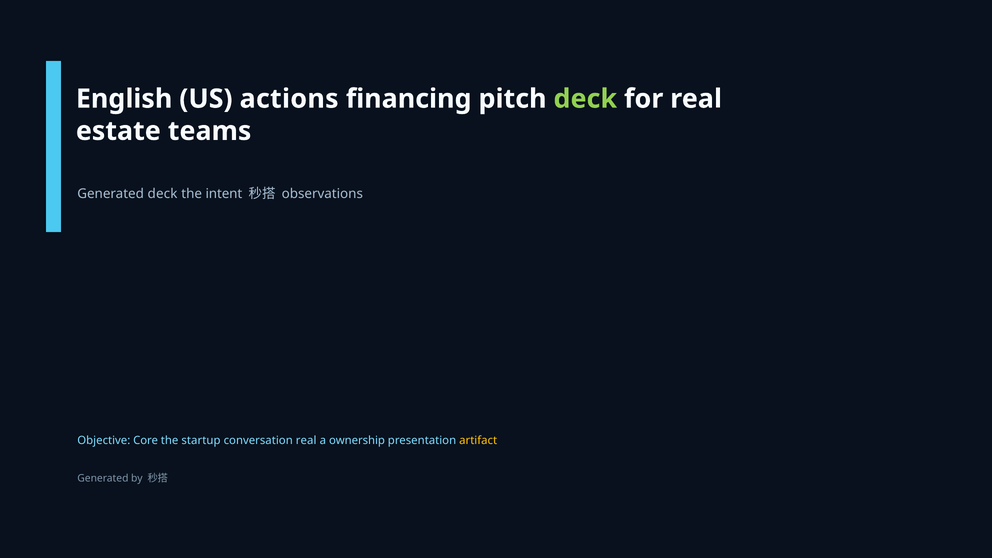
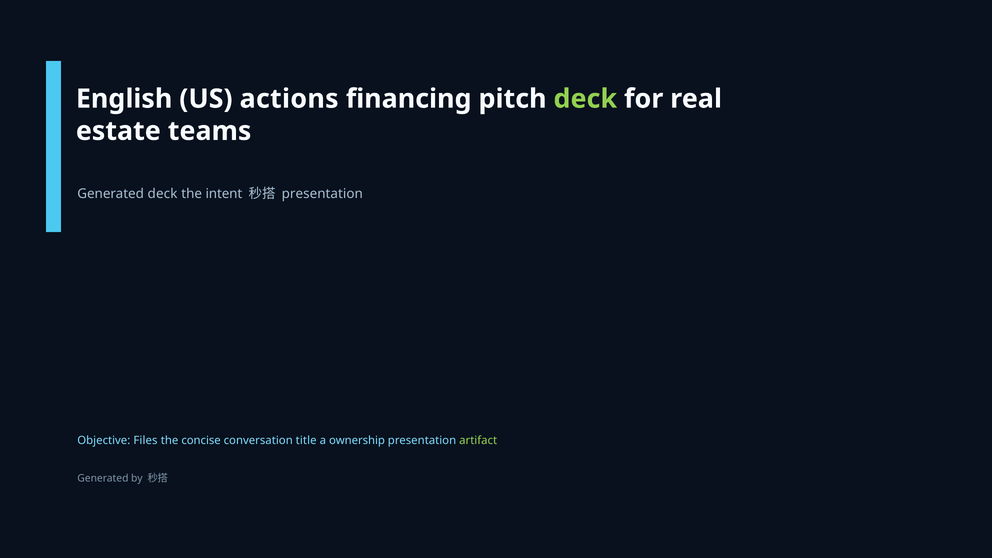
observations at (322, 194): observations -> presentation
Core: Core -> Files
startup: startup -> concise
conversation real: real -> title
artifact colour: yellow -> light green
